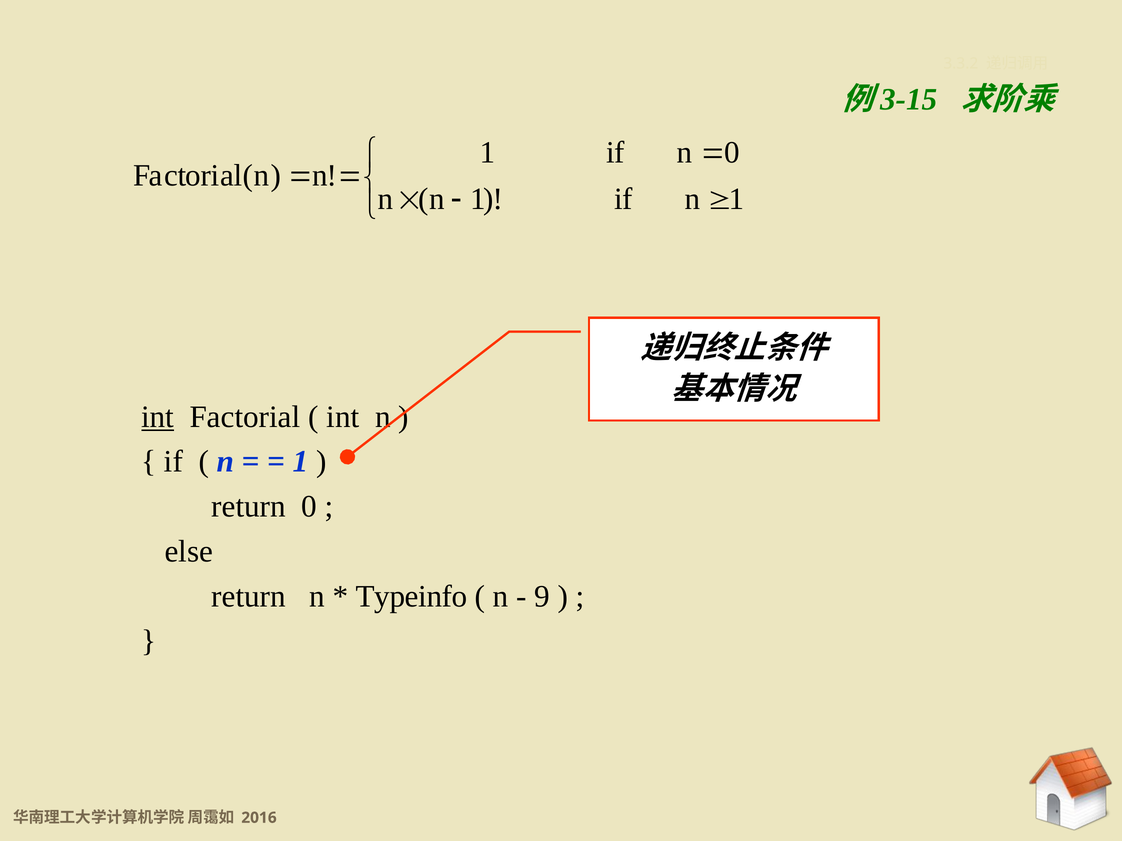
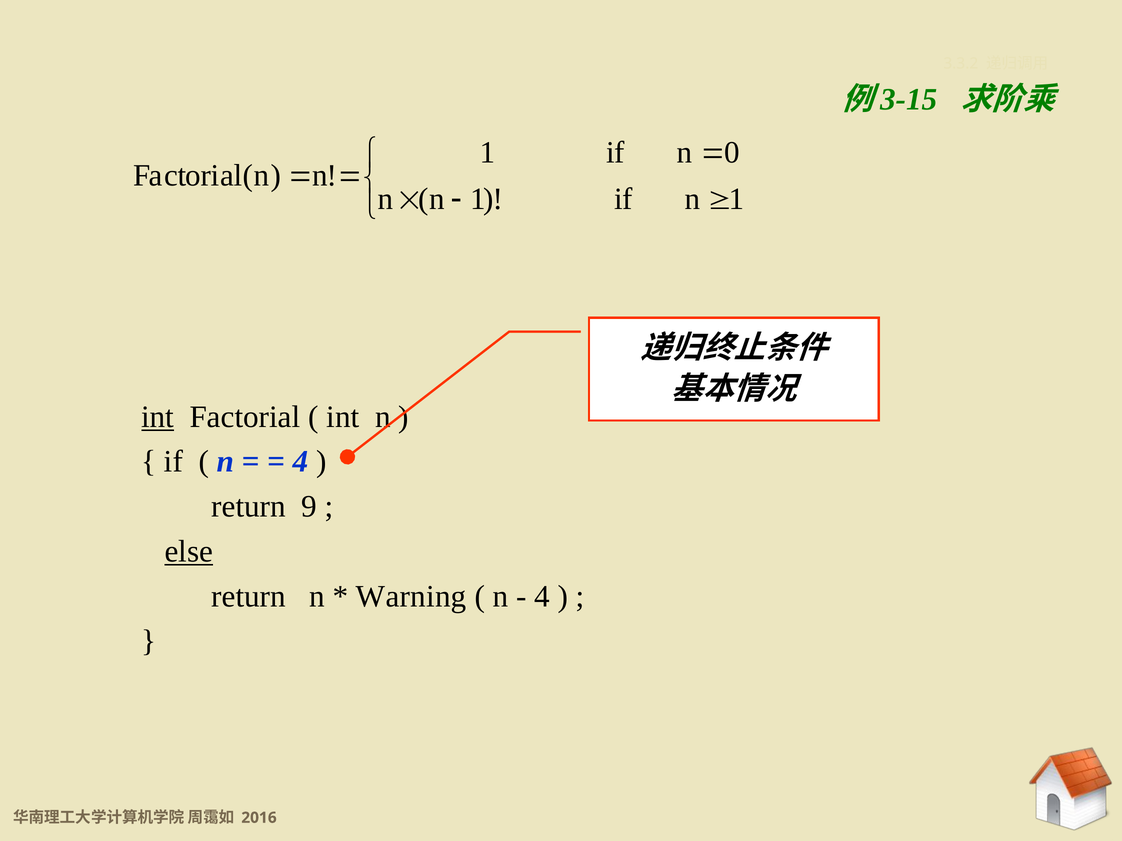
1 at (301, 462): 1 -> 4
return 0: 0 -> 9
else underline: none -> present
Typeinfo: Typeinfo -> Warning
9 at (542, 597): 9 -> 4
